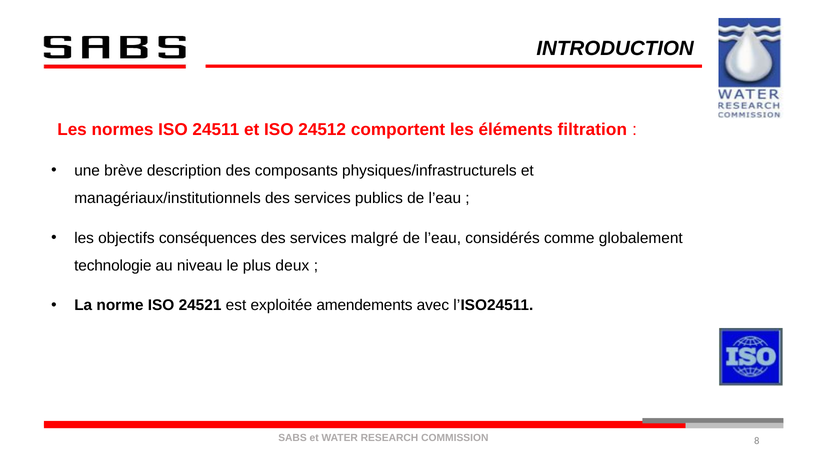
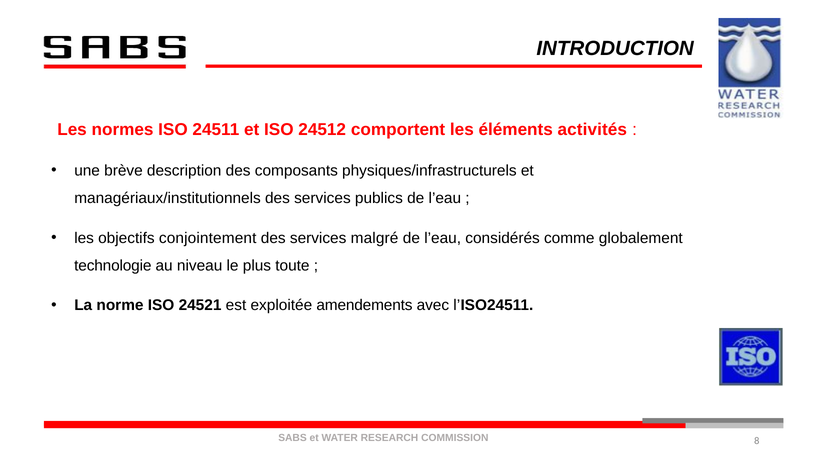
filtration: filtration -> activités
conséquences: conséquences -> conjointement
deux: deux -> toute
